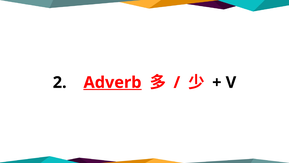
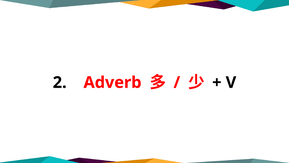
Adverb underline: present -> none
